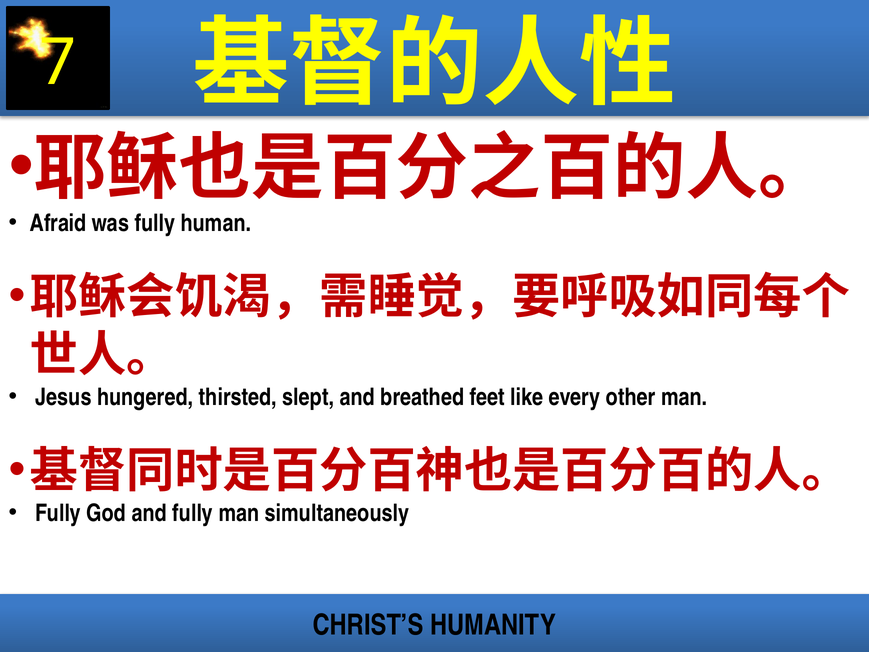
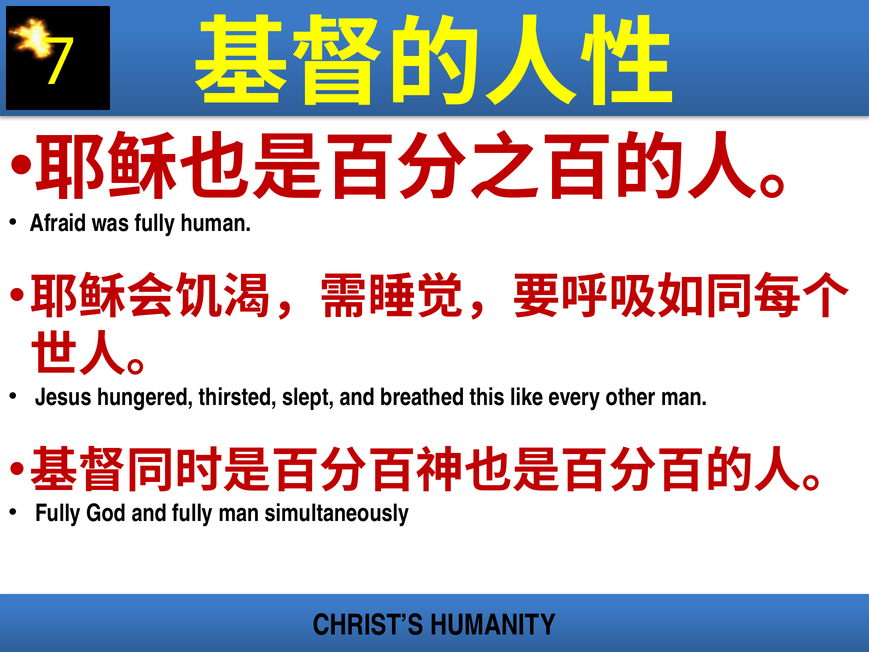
feet: feet -> this
